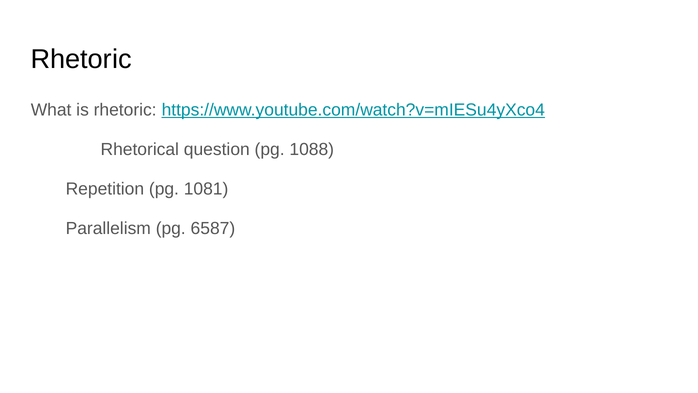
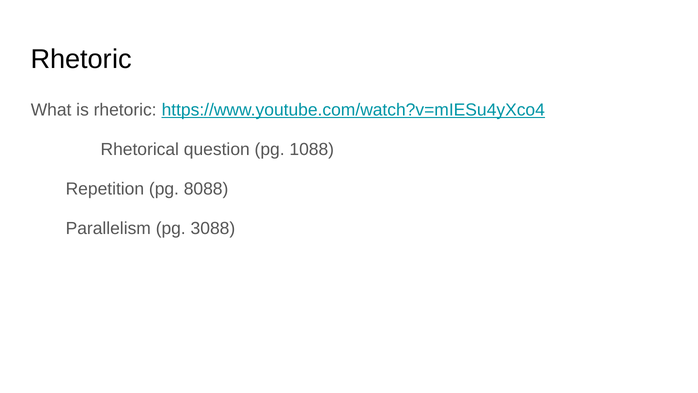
1081: 1081 -> 8088
6587: 6587 -> 3088
